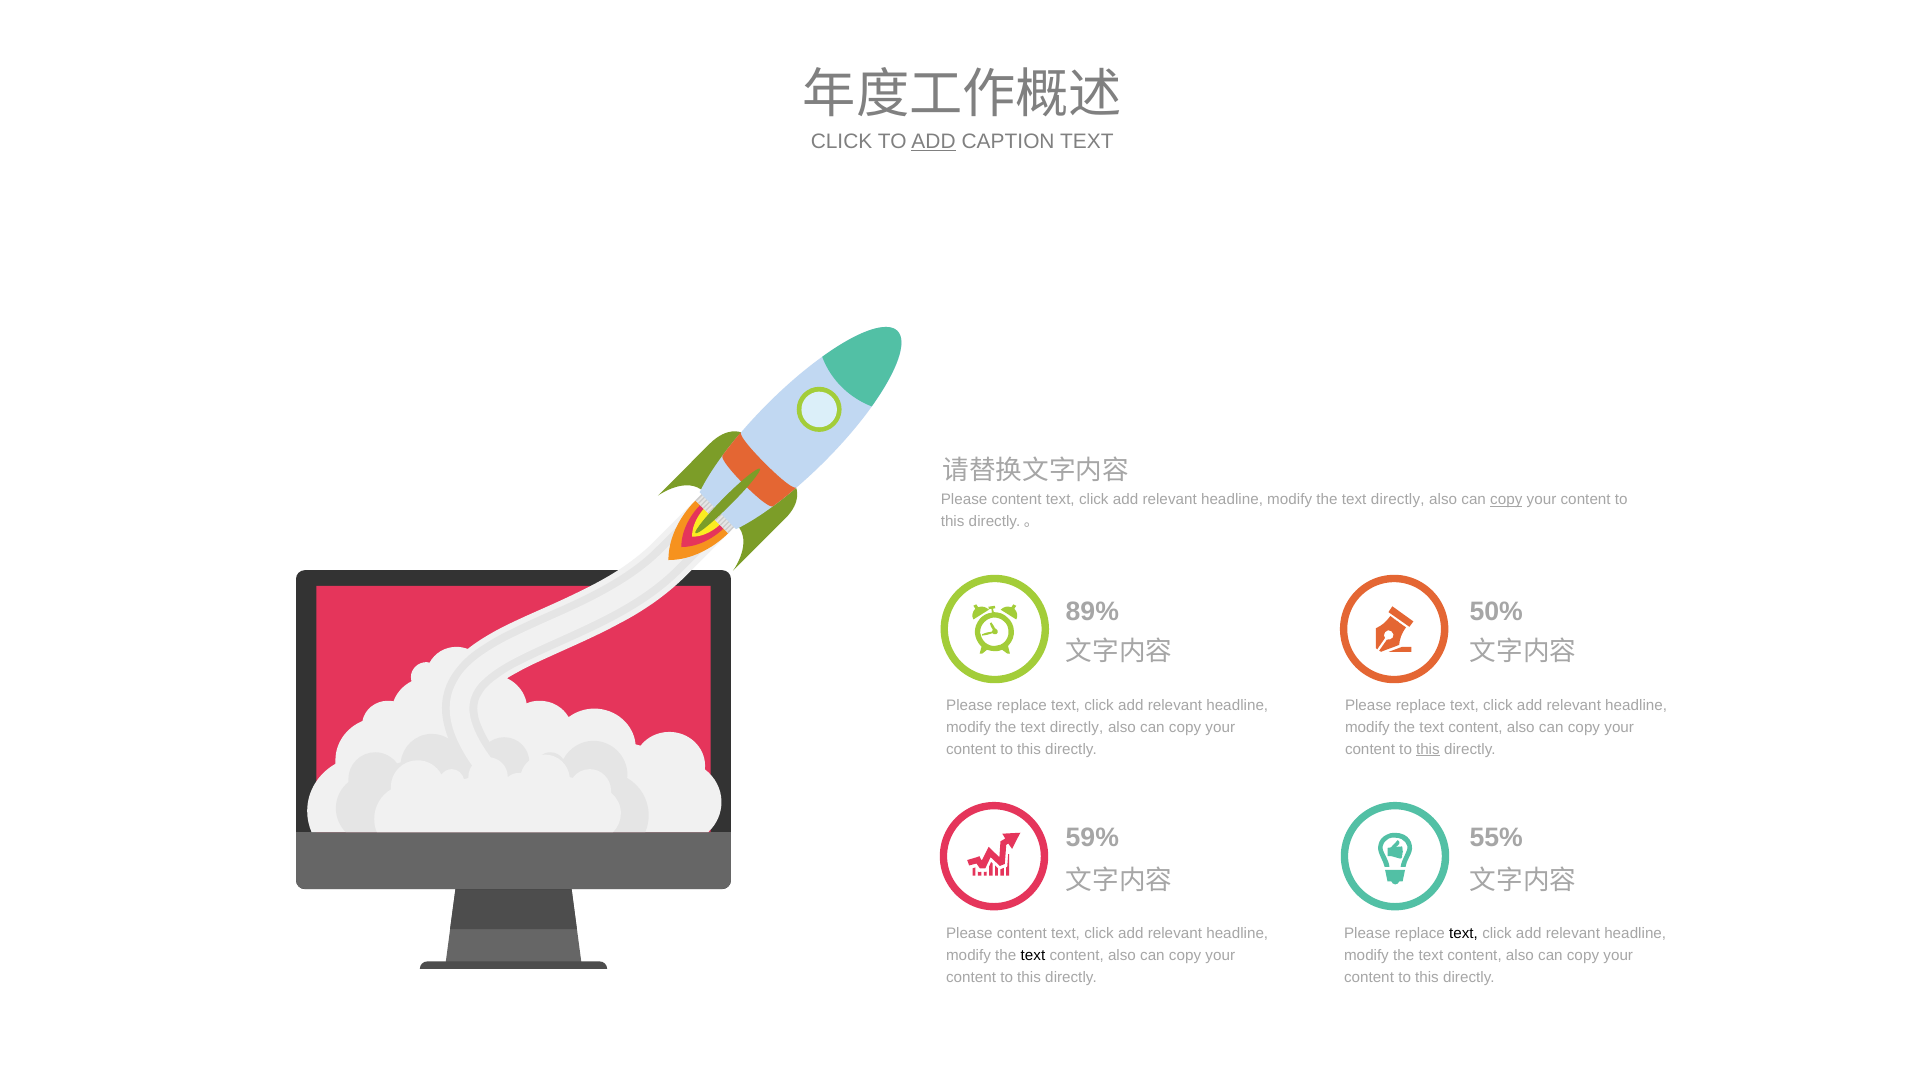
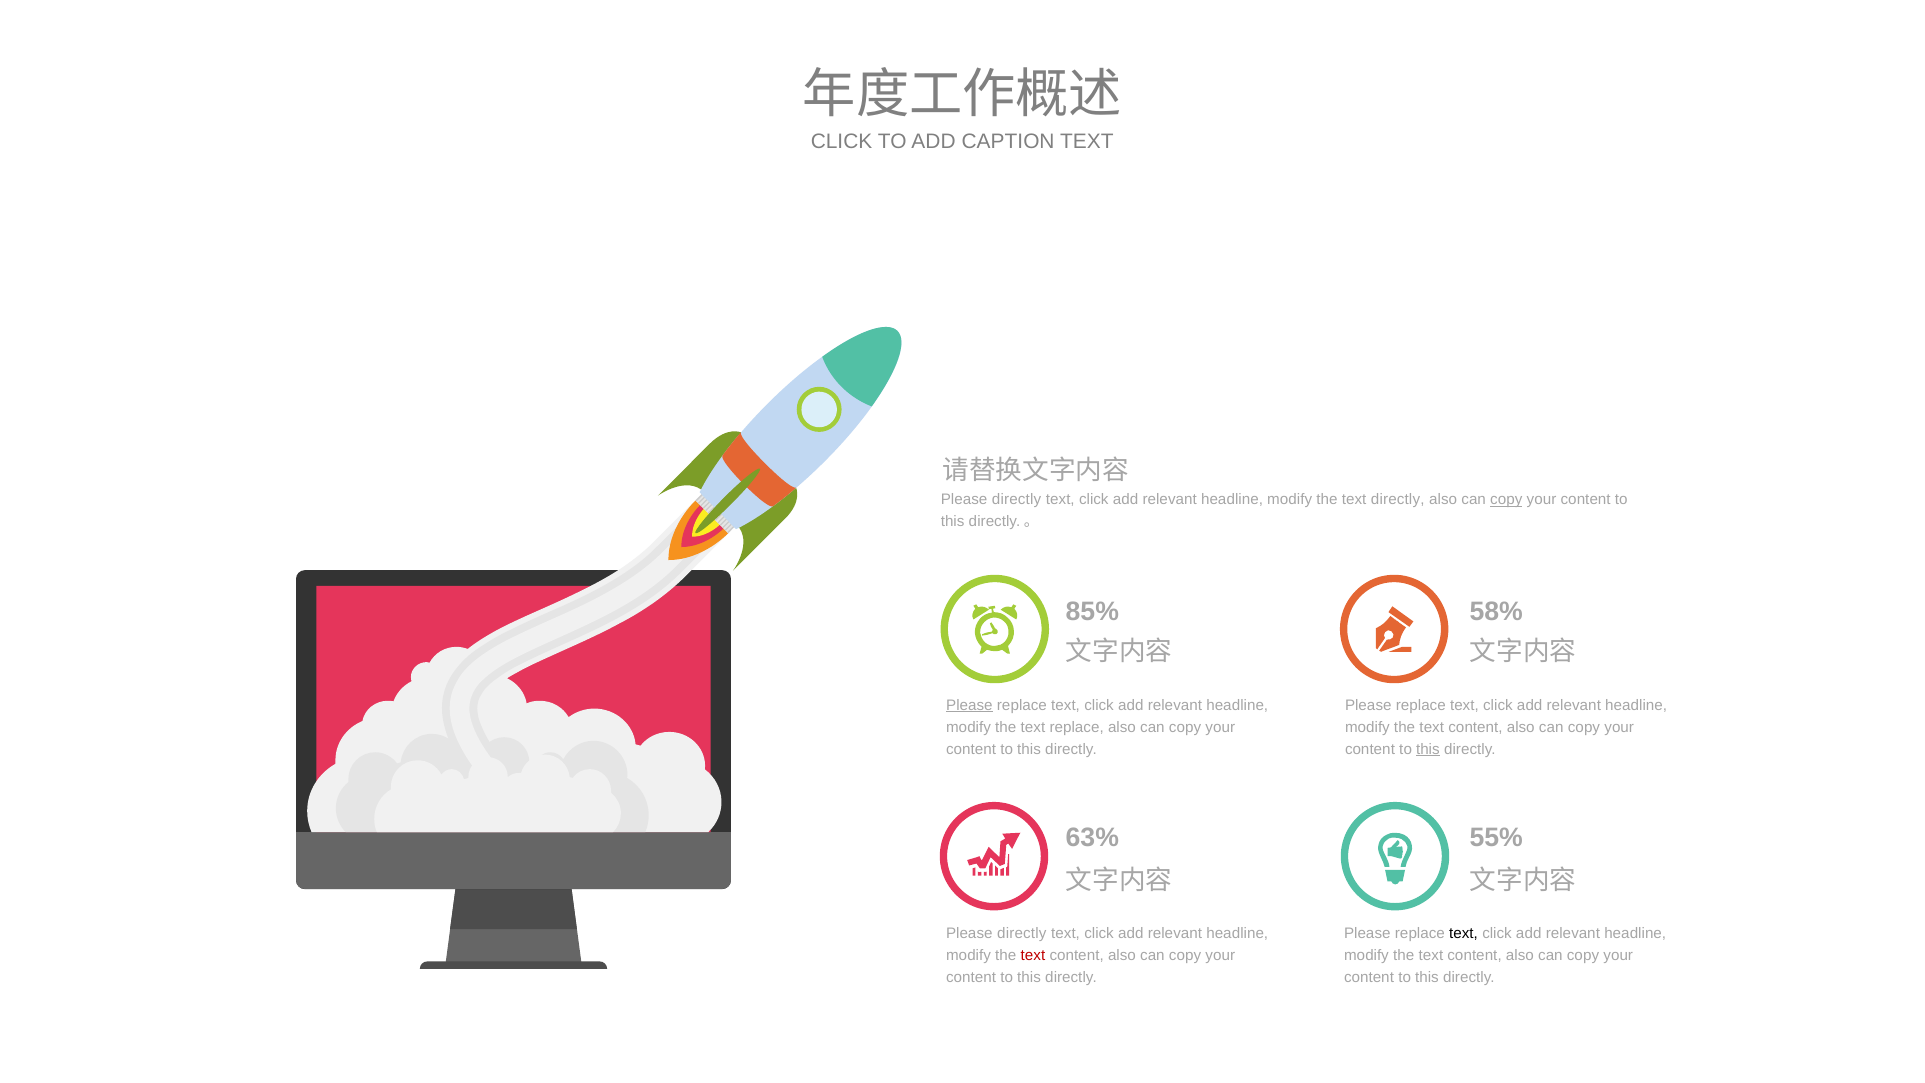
ADD at (934, 142) underline: present -> none
content at (1017, 499): content -> directly
89%: 89% -> 85%
50%: 50% -> 58%
Please at (969, 705) underline: none -> present
directly at (1077, 727): directly -> replace
59%: 59% -> 63%
content at (1022, 933): content -> directly
text at (1033, 955) colour: black -> red
